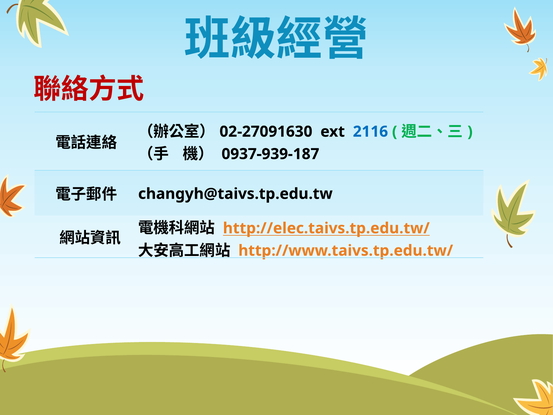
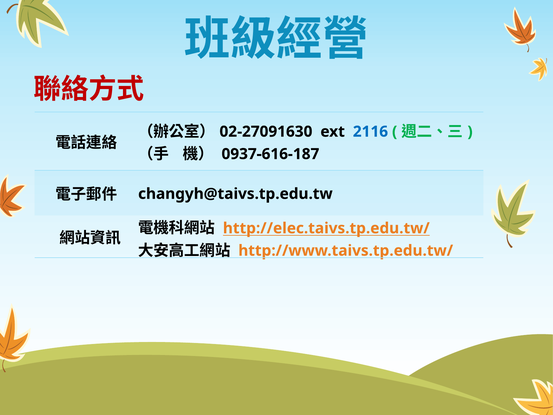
0937-939-187: 0937-939-187 -> 0937-616-187
